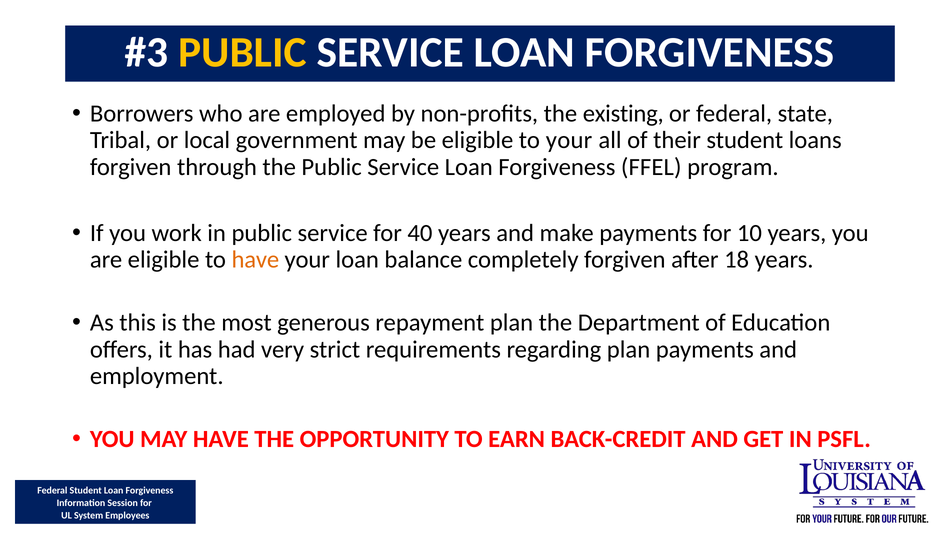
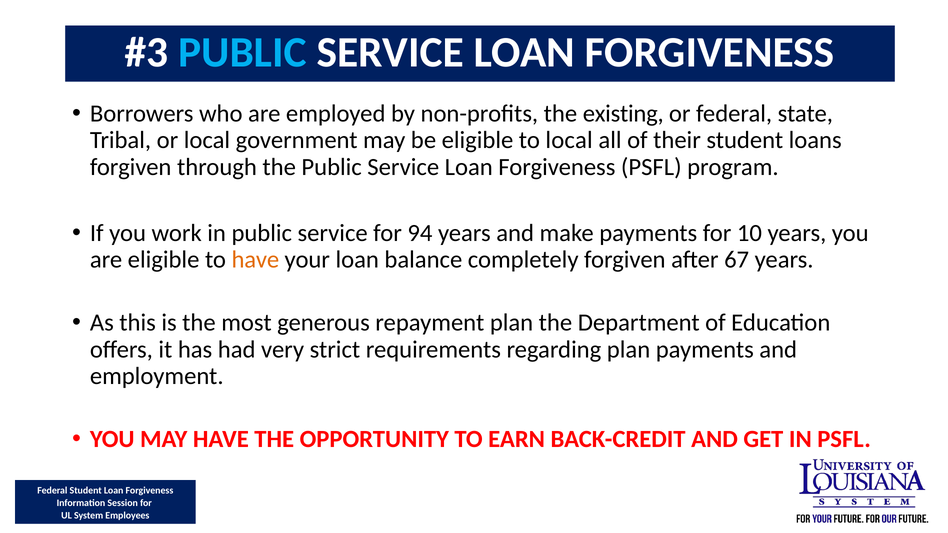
PUBLIC at (243, 52) colour: yellow -> light blue
to your: your -> local
Forgiveness FFEL: FFEL -> PSFL
40: 40 -> 94
18: 18 -> 67
